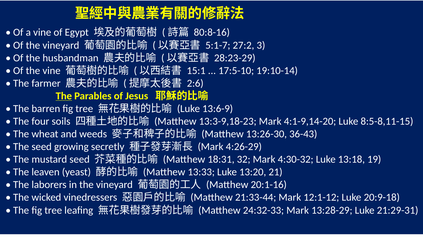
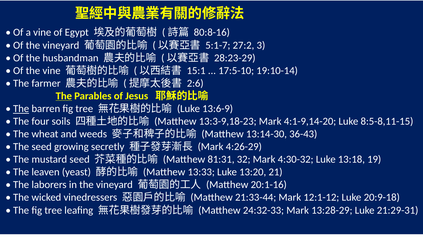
The at (21, 109) underline: none -> present
13:26-30: 13:26-30 -> 13:14-30
18:31: 18:31 -> 81:31
